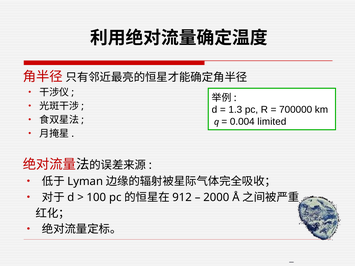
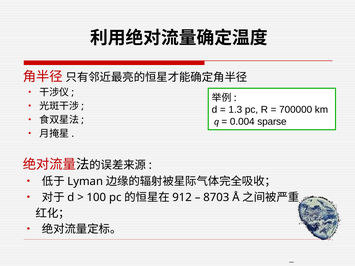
limited: limited -> sparse
2000: 2000 -> 8703
